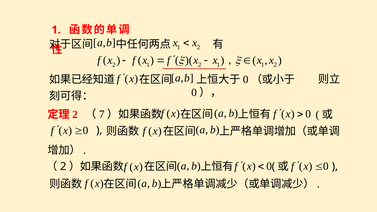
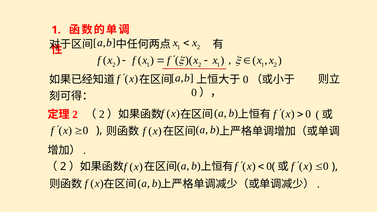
7 at (102, 114): 7 -> 2
